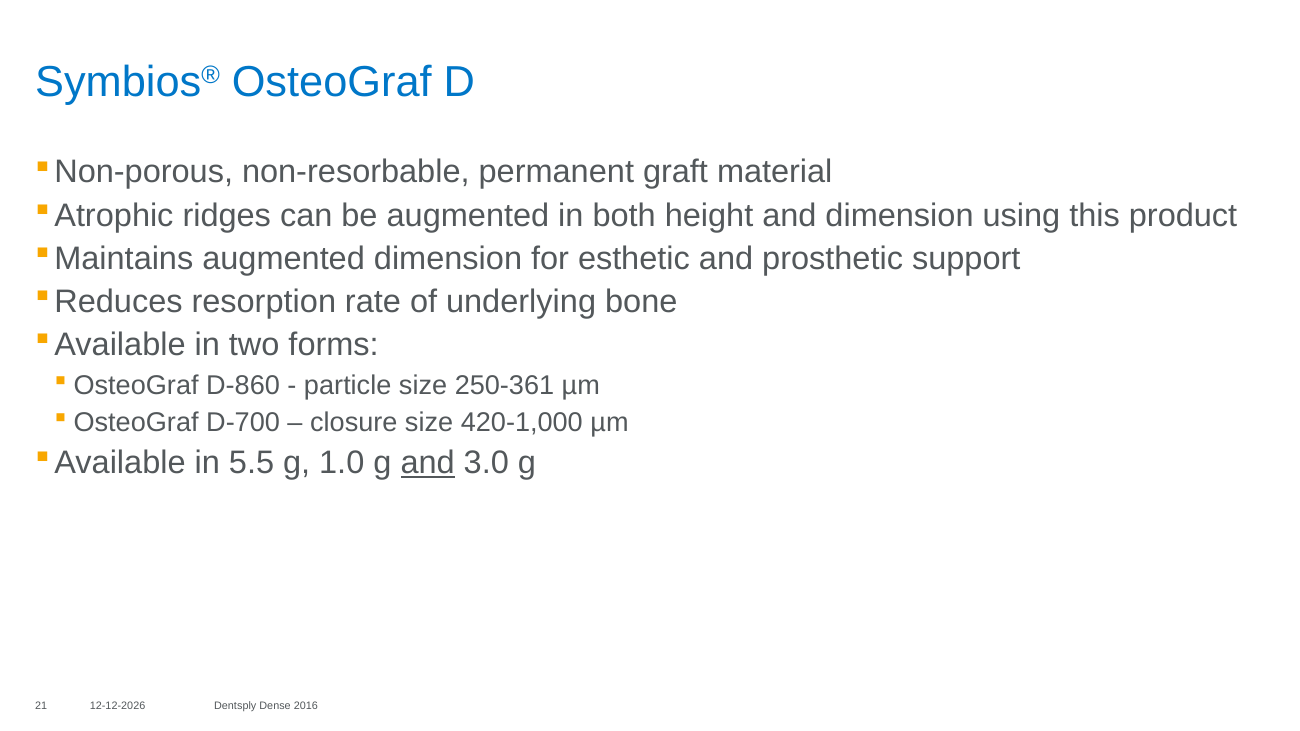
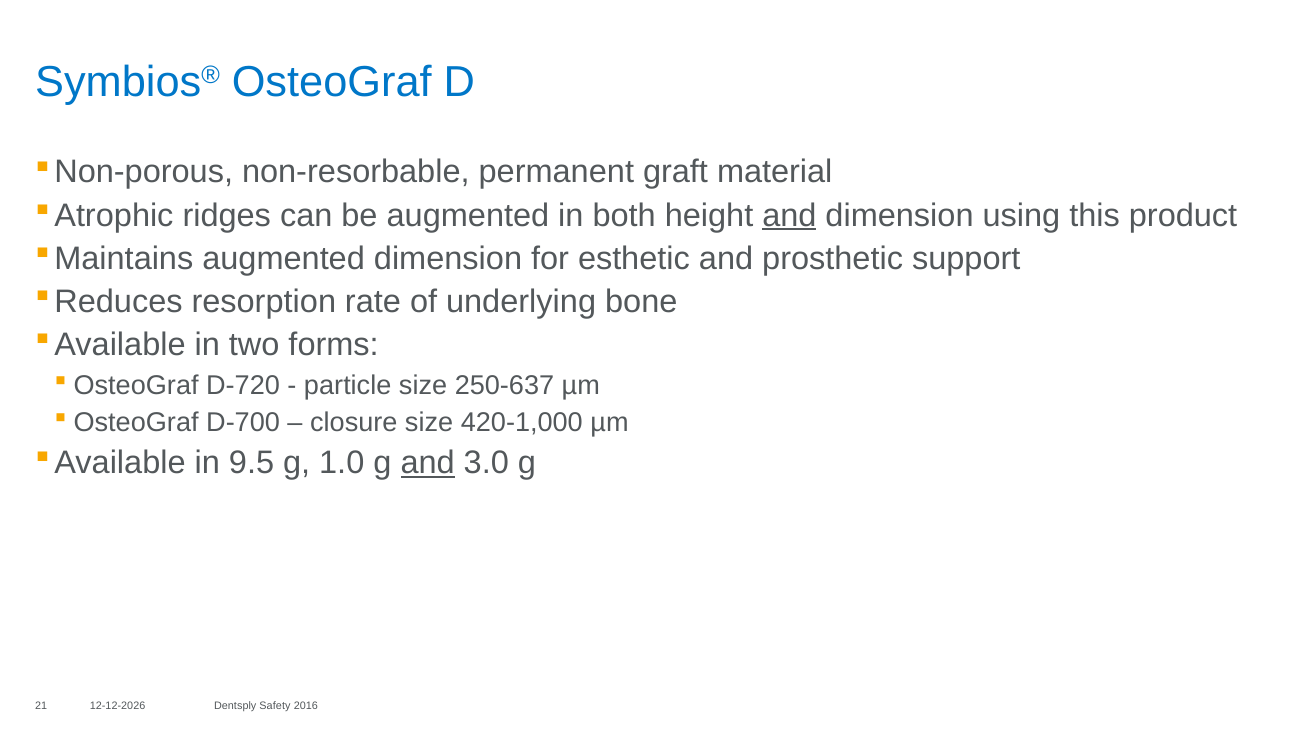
and at (789, 215) underline: none -> present
D-860: D-860 -> D-720
250-361: 250-361 -> 250-637
5.5: 5.5 -> 9.5
Dense: Dense -> Safety
